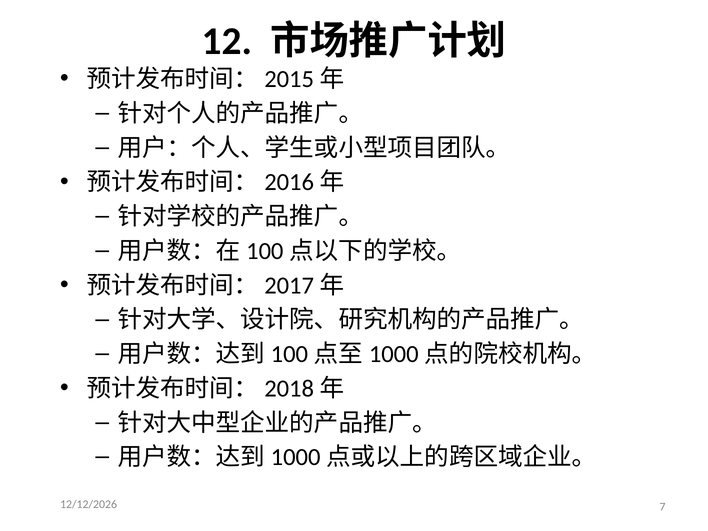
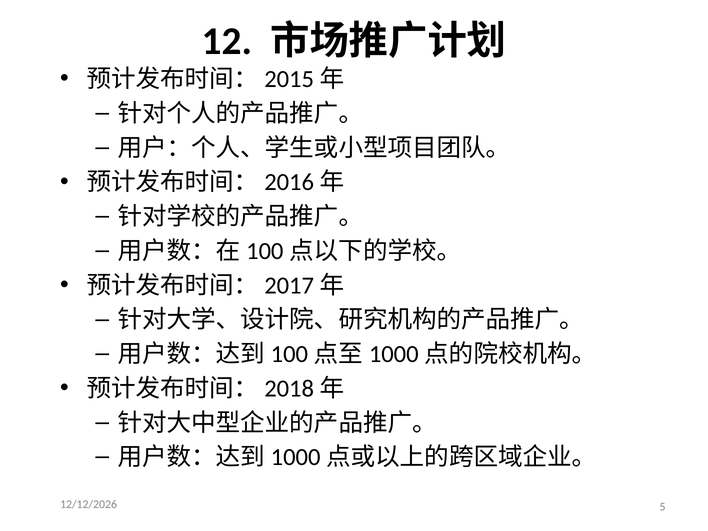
7: 7 -> 5
